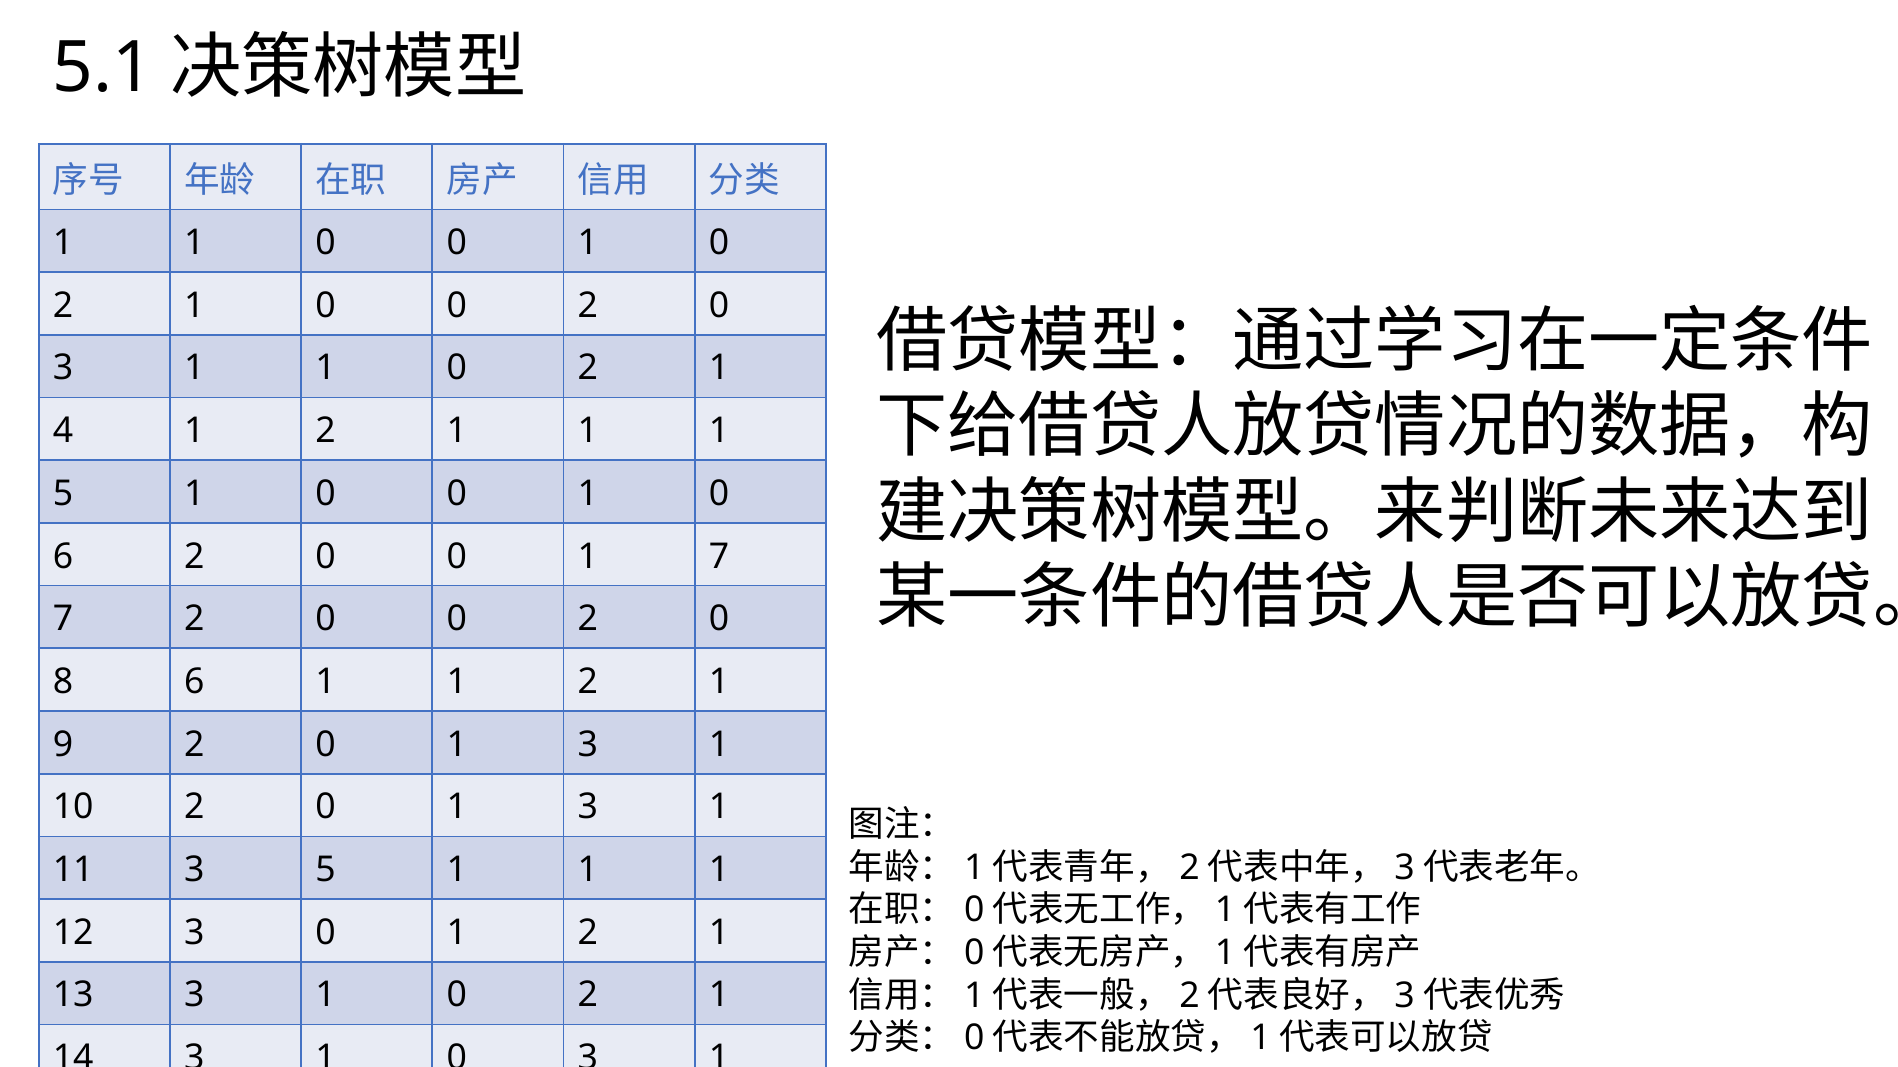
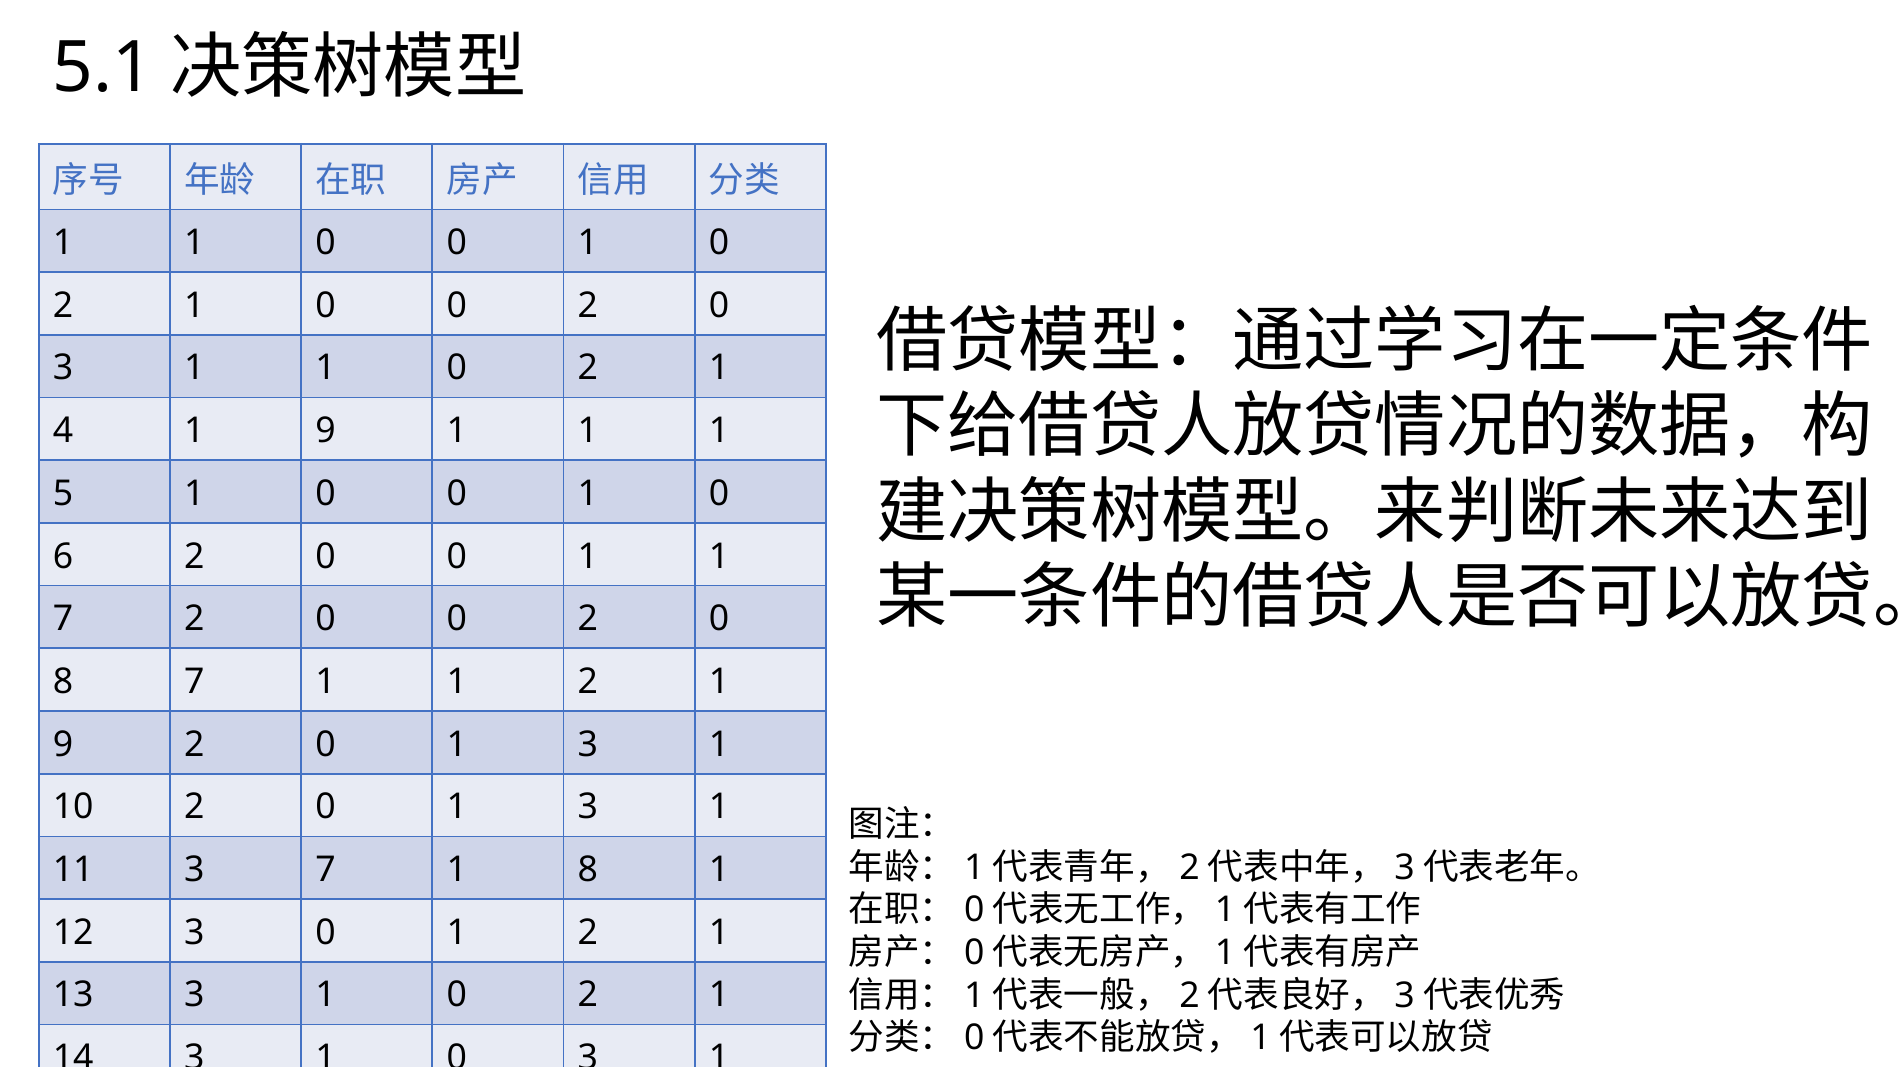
4 1 2: 2 -> 9
0 1 7: 7 -> 1
8 6: 6 -> 7
3 5: 5 -> 7
1 at (588, 870): 1 -> 8
